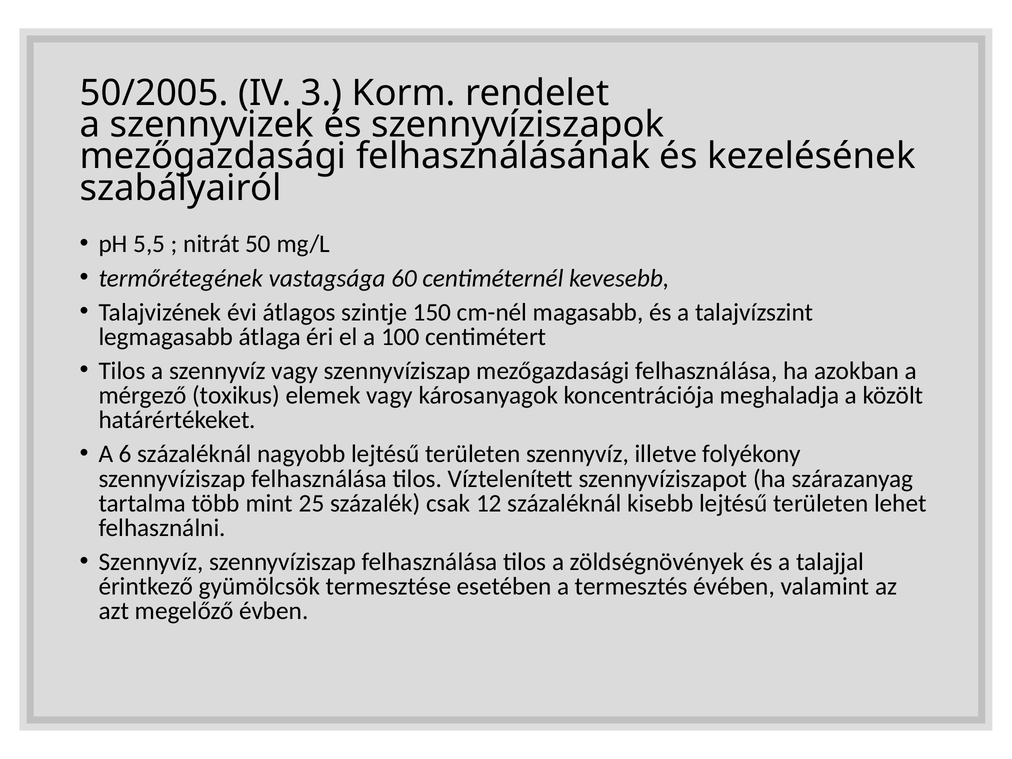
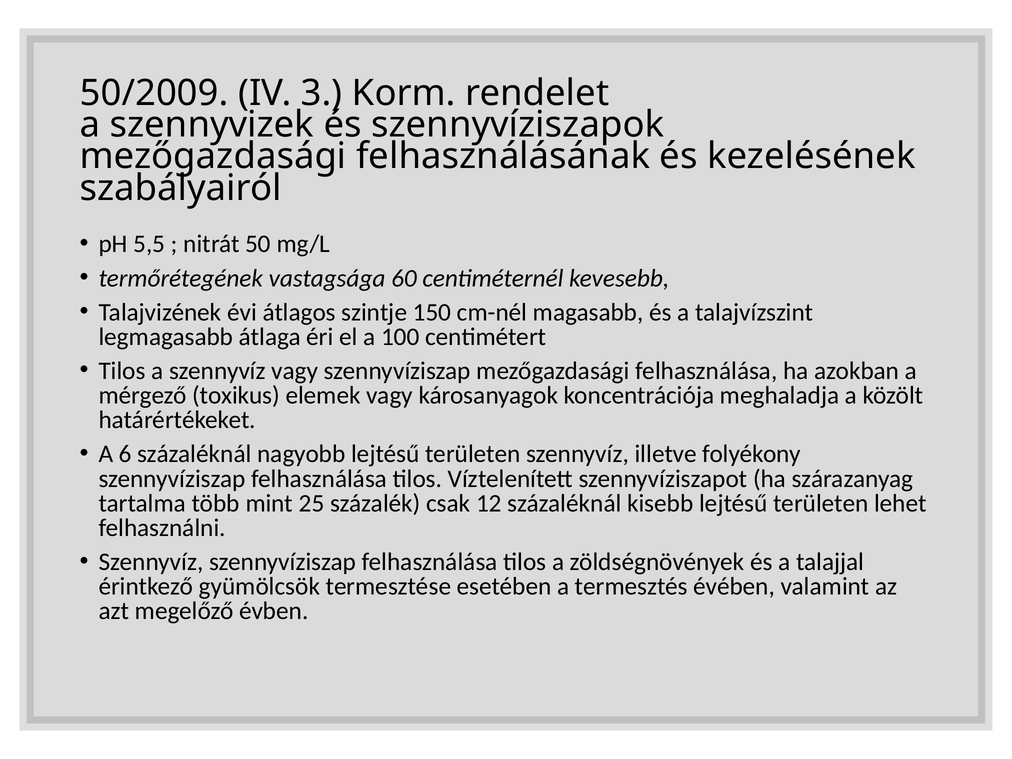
50/2005: 50/2005 -> 50/2009
